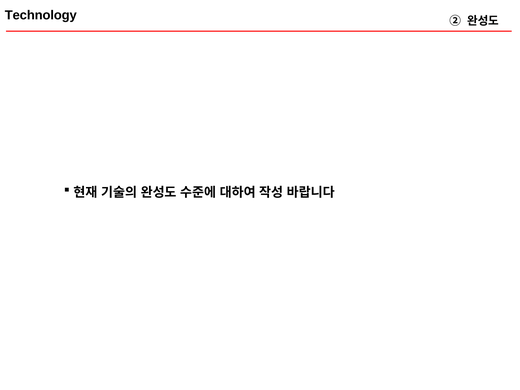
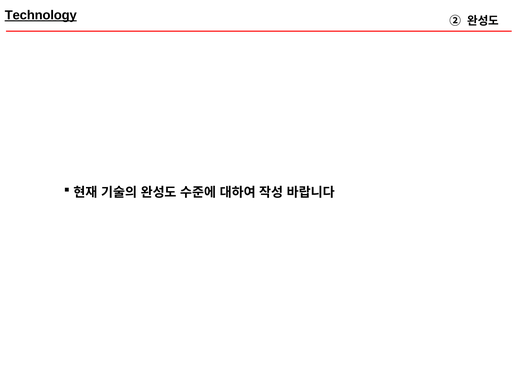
Technology underline: none -> present
